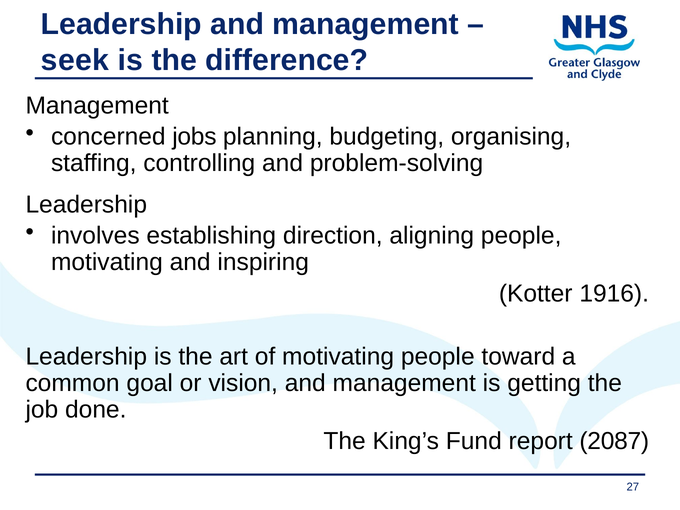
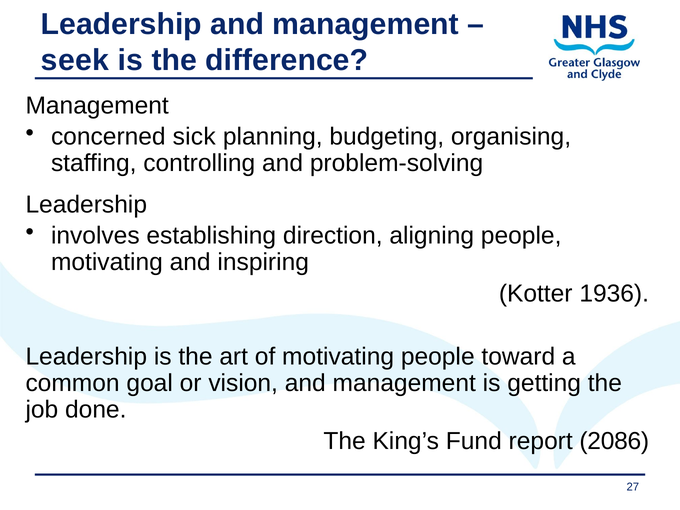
jobs: jobs -> sick
1916: 1916 -> 1936
2087: 2087 -> 2086
